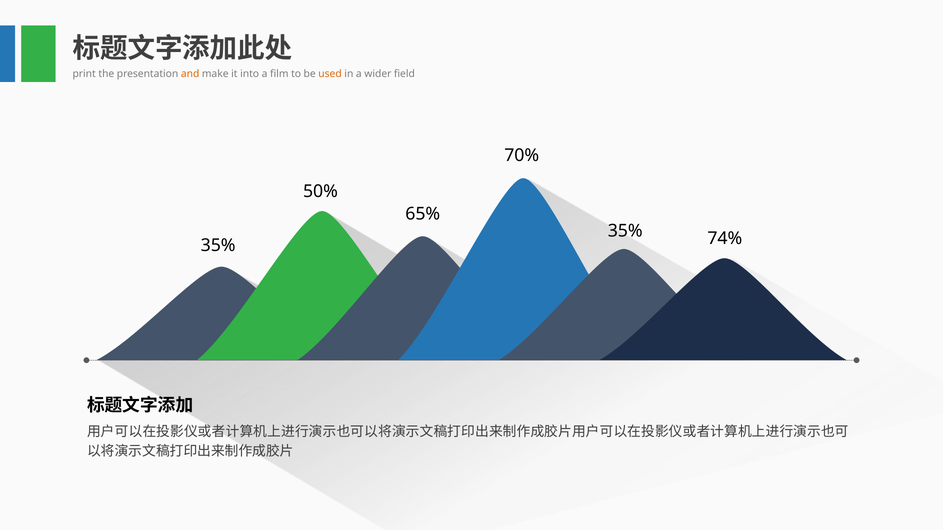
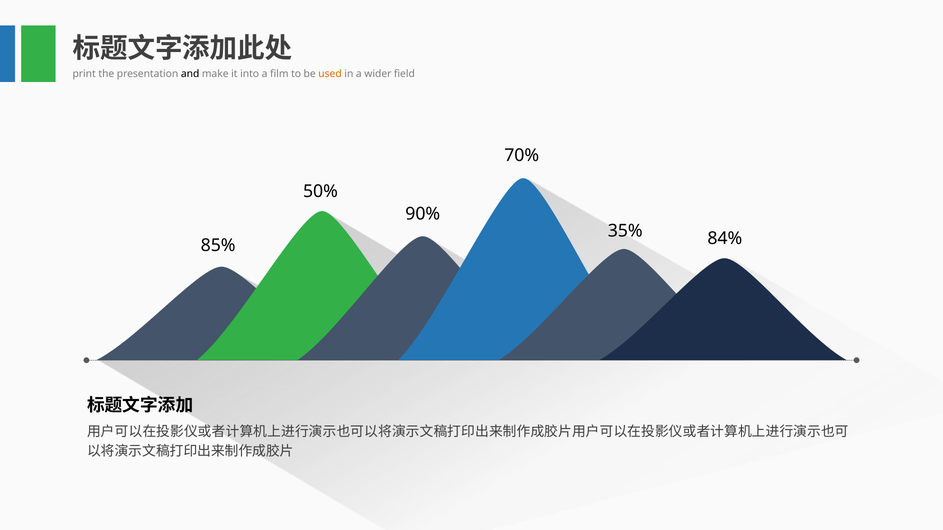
and colour: orange -> black
65%: 65% -> 90%
74%: 74% -> 84%
35% at (218, 246): 35% -> 85%
